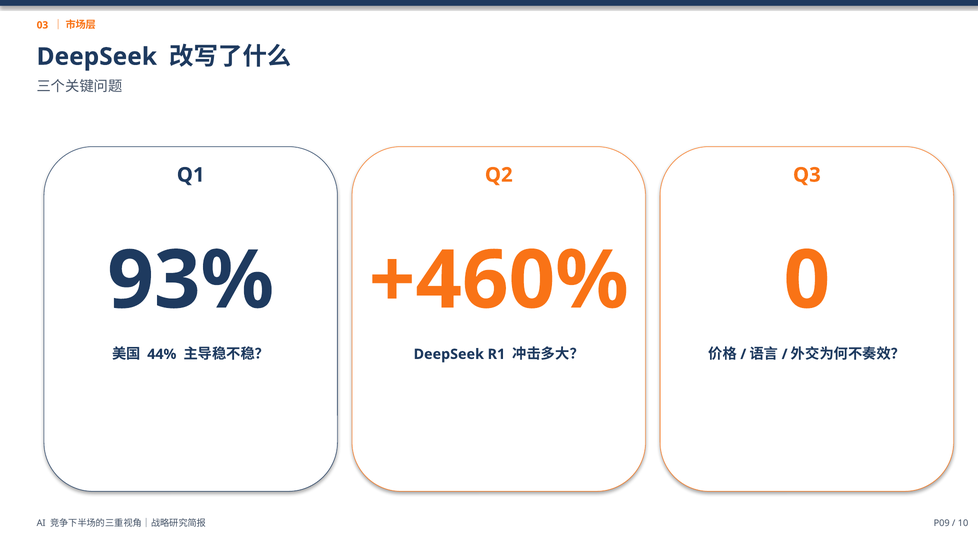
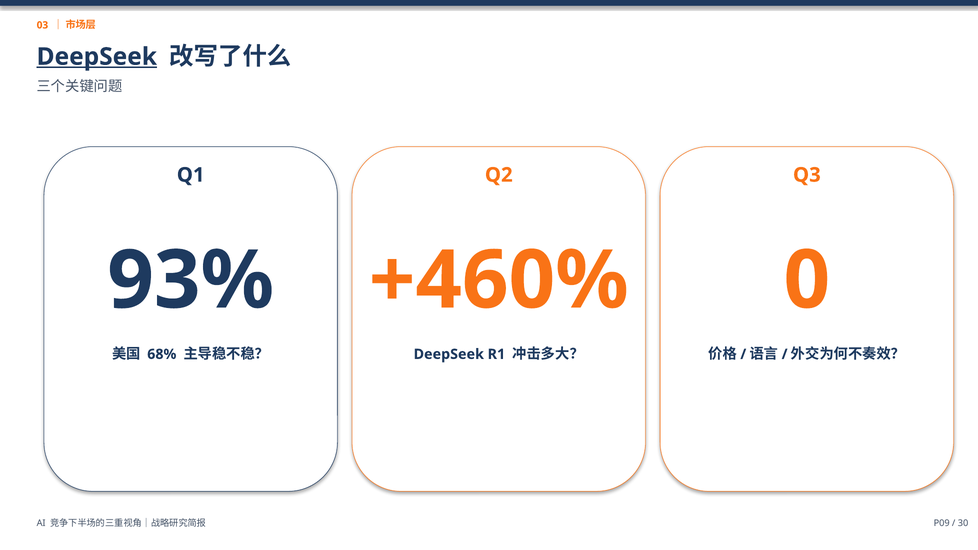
DeepSeek at (97, 57) underline: none -> present
44%: 44% -> 68%
10: 10 -> 30
